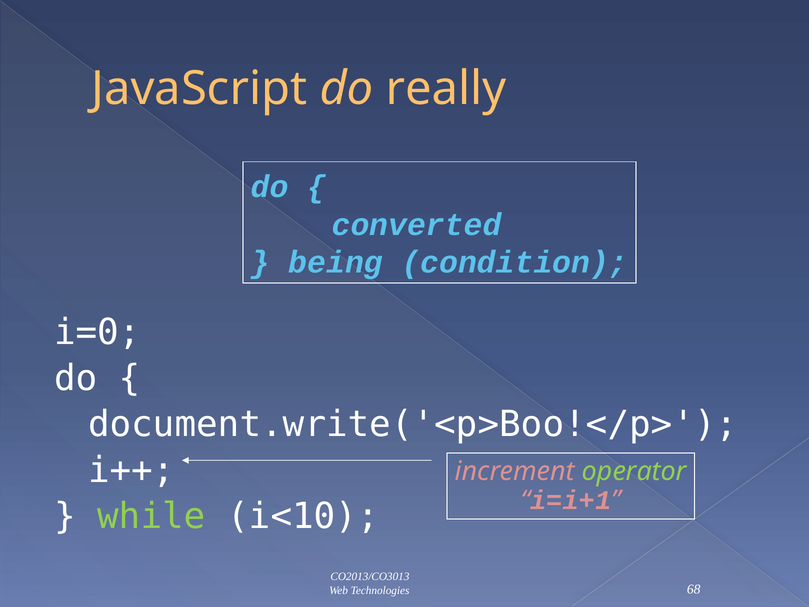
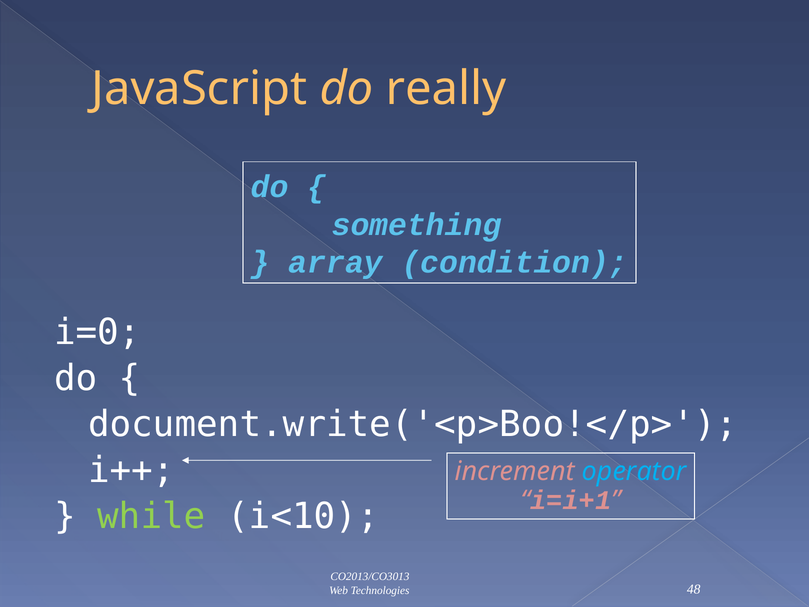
converted: converted -> something
being: being -> array
operator colour: light green -> light blue
68: 68 -> 48
